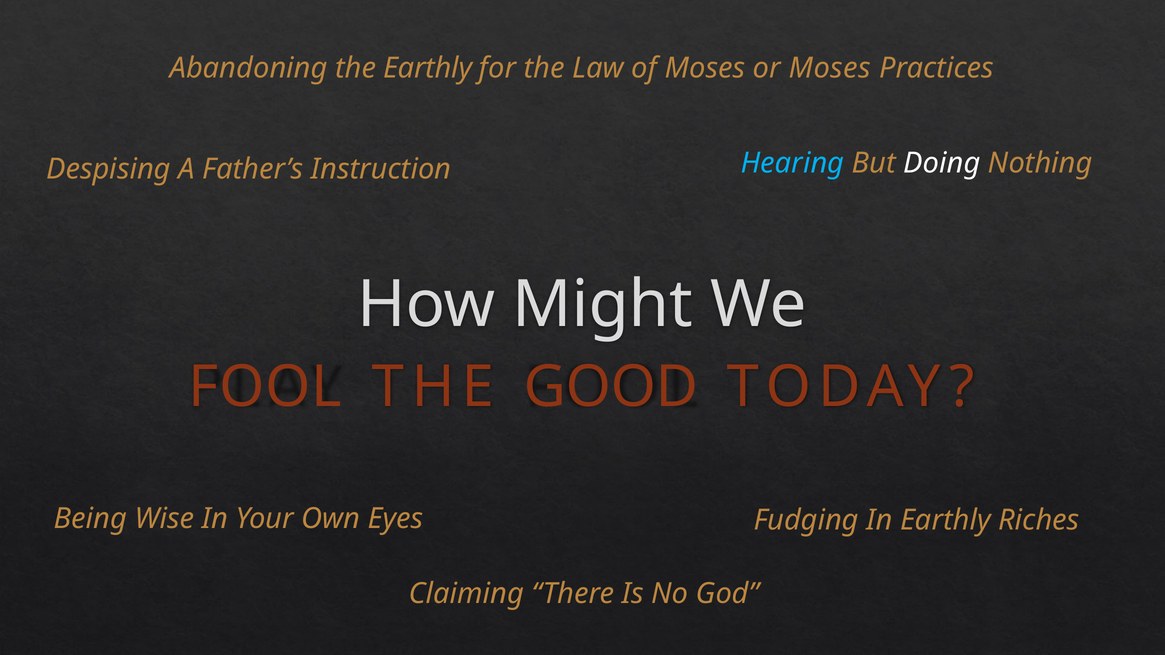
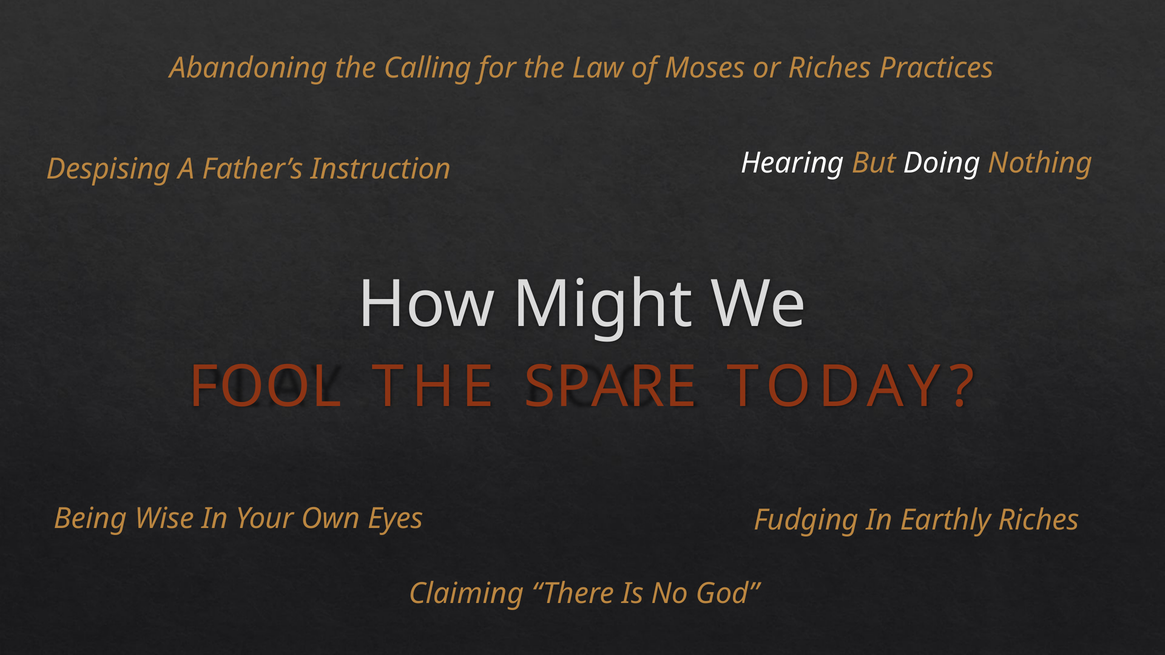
the Earthly: Earthly -> Calling
or Moses: Moses -> Riches
Hearing colour: light blue -> white
GOOD: GOOD -> SPARE
